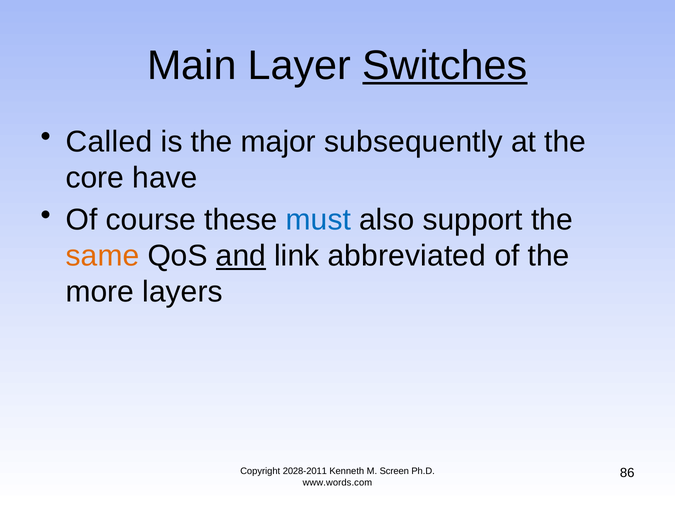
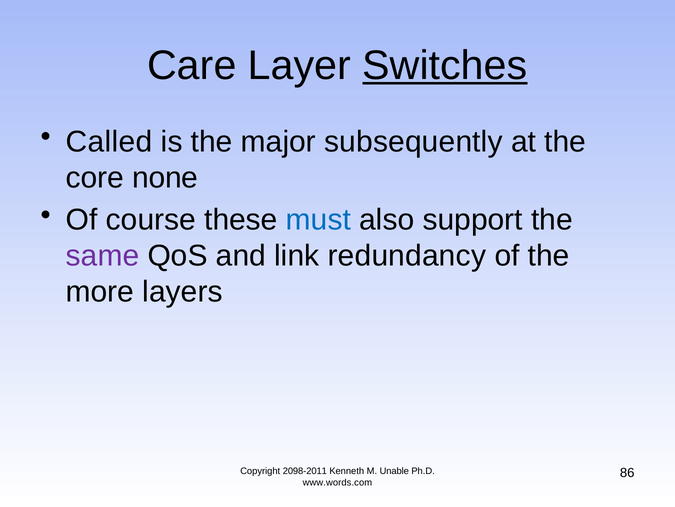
Main: Main -> Care
have: have -> none
same colour: orange -> purple
and underline: present -> none
abbreviated: abbreviated -> redundancy
2028-2011: 2028-2011 -> 2098-2011
Screen: Screen -> Unable
